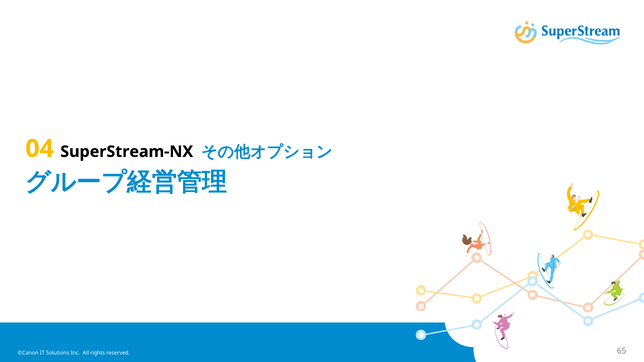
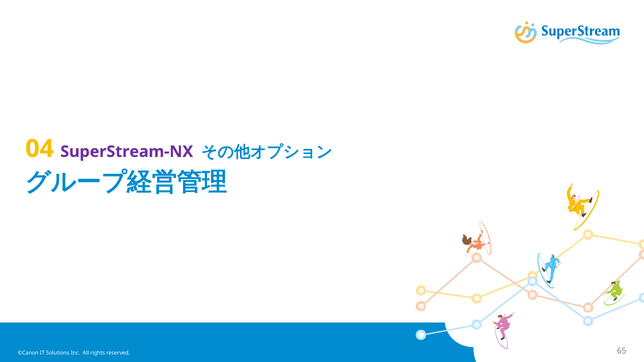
SuperStream-NX colour: black -> purple
